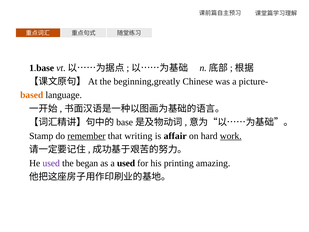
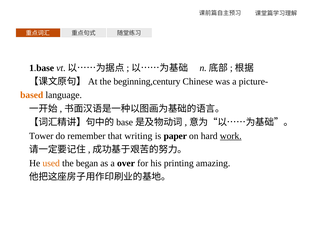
beginning,greatly: beginning,greatly -> beginning,century
Stamp: Stamp -> Tower
remember underline: present -> none
affair: affair -> paper
used at (51, 163) colour: purple -> orange
a used: used -> over
